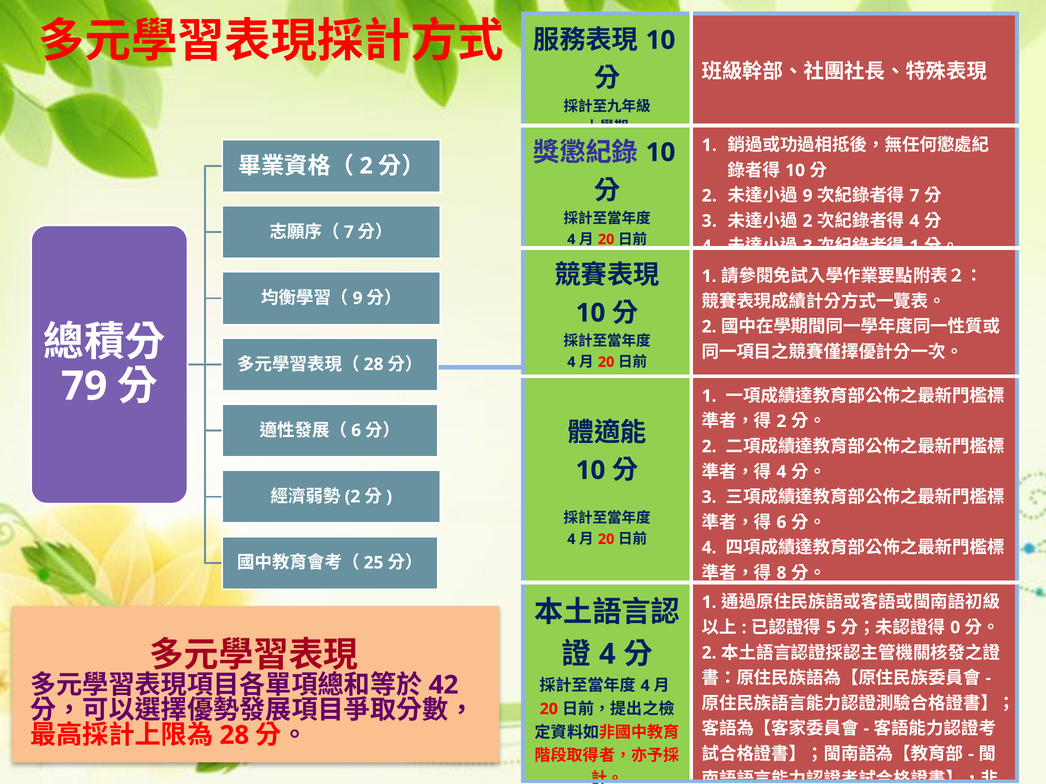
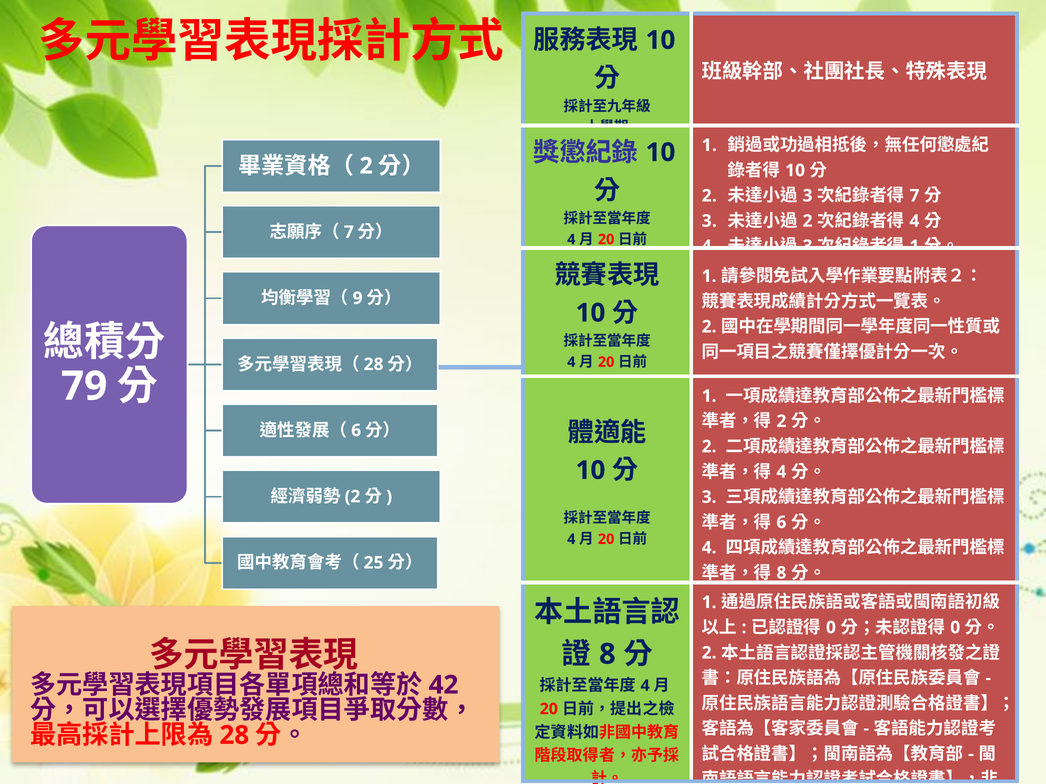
9 at (808, 196): 9 -> 3
5 at (831, 628): 5 -> 0
4 at (607, 655): 4 -> 8
